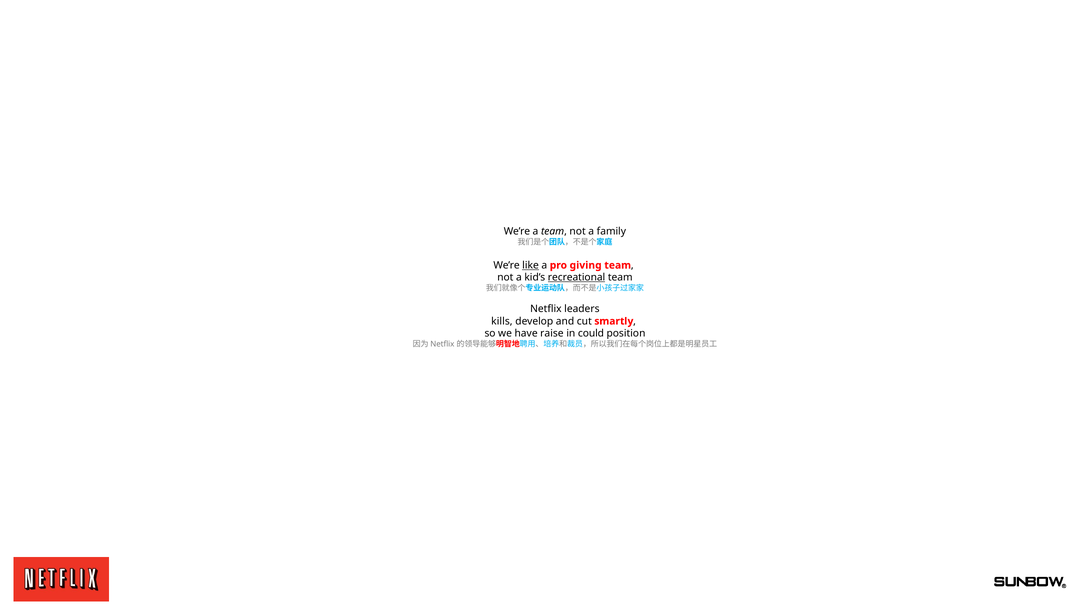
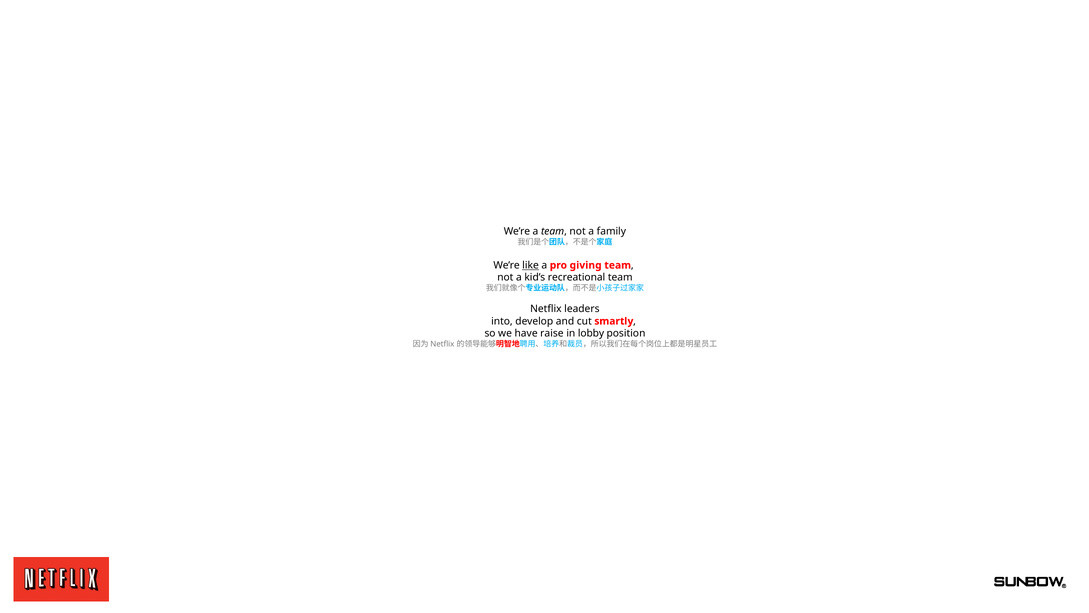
recreational underline: present -> none
kills: kills -> into
could: could -> lobby
